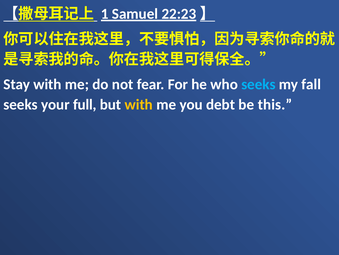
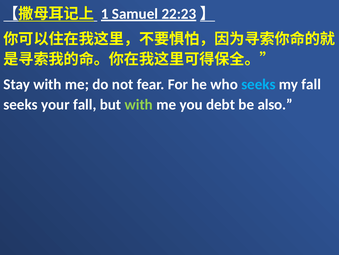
your full: full -> fall
with at (139, 104) colour: yellow -> light green
this: this -> also
